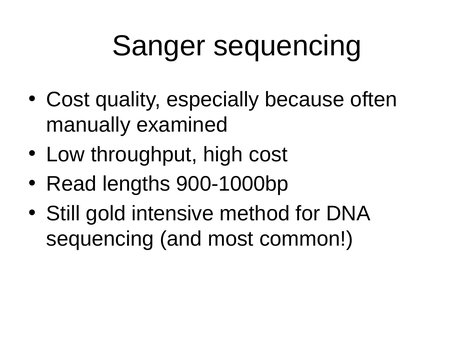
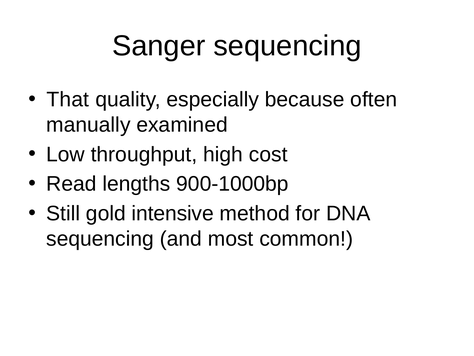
Cost at (68, 99): Cost -> That
